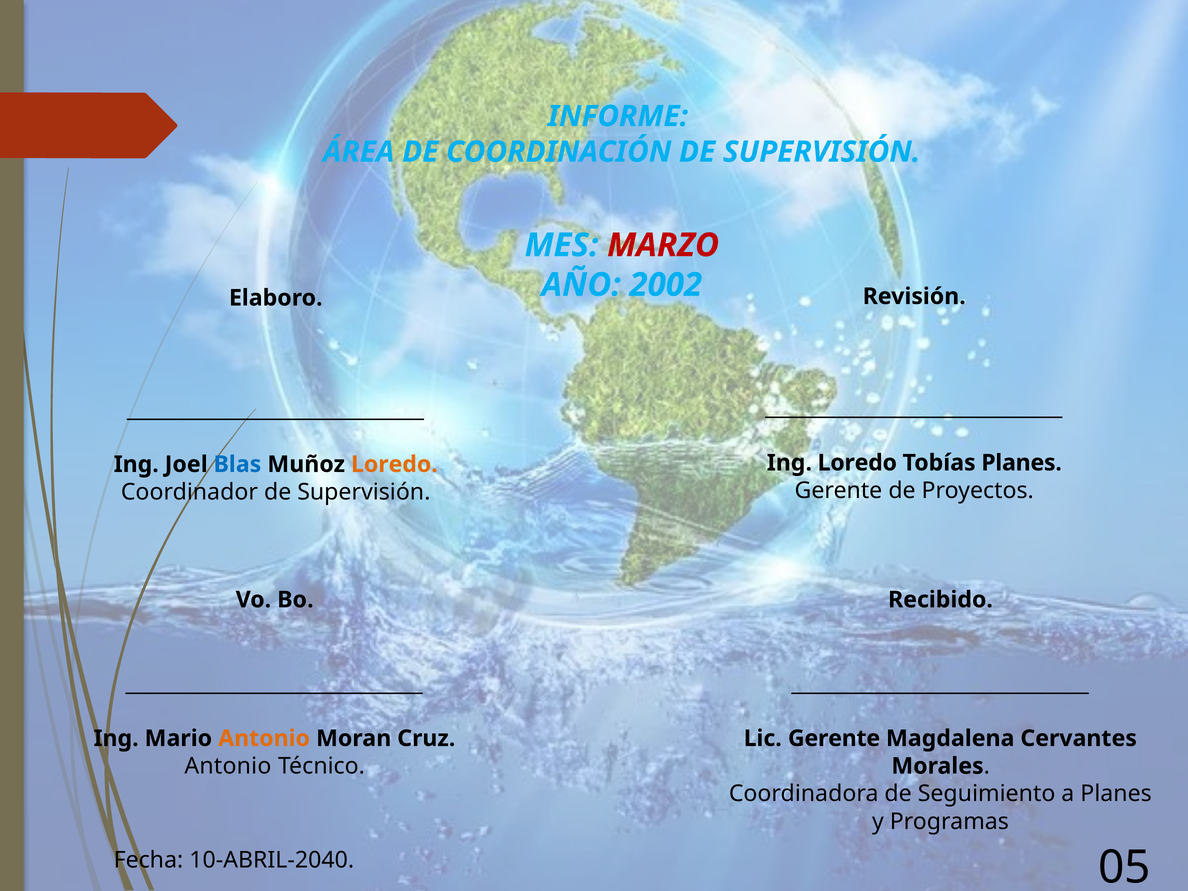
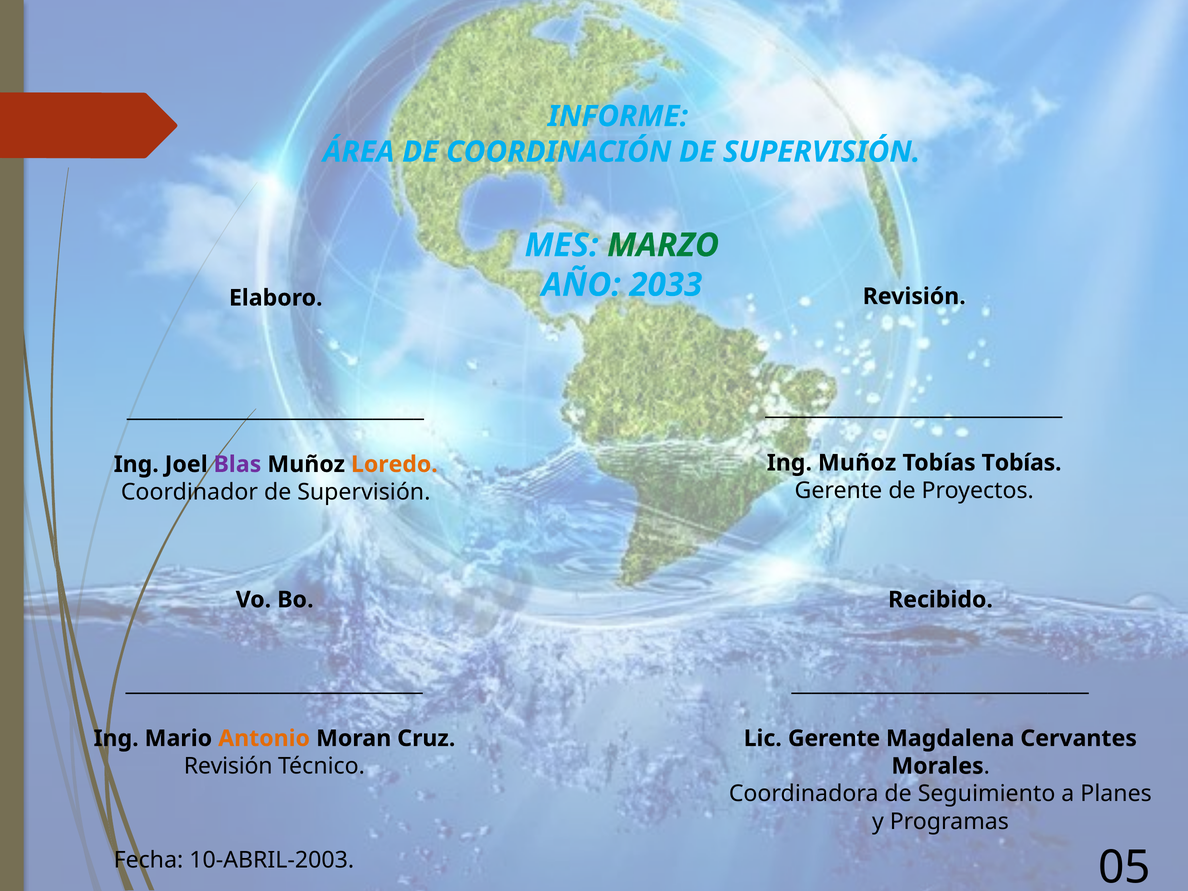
MARZO colour: red -> green
2002: 2002 -> 2033
Ing Loredo: Loredo -> Muñoz
Tobías Planes: Planes -> Tobías
Blas colour: blue -> purple
Antonio at (228, 766): Antonio -> Revisión
10-ABRIL-2040: 10-ABRIL-2040 -> 10-ABRIL-2003
